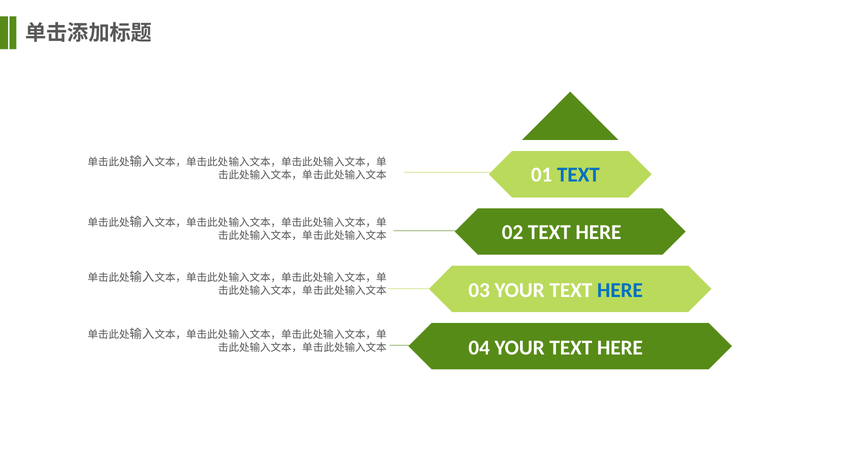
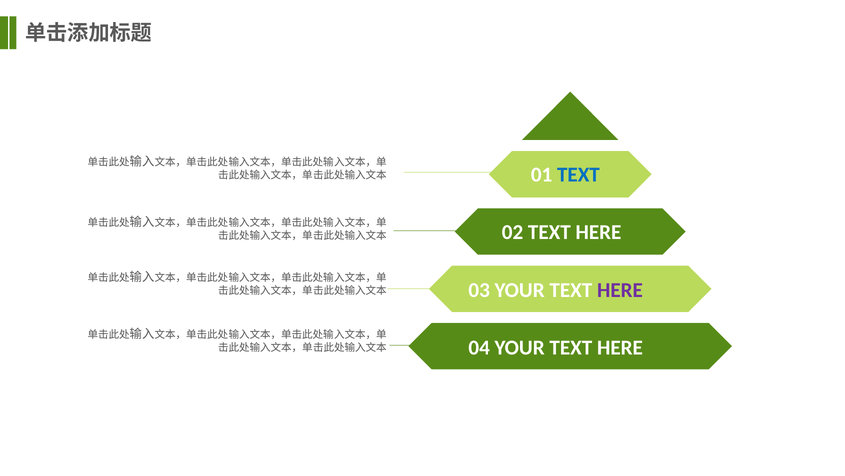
HERE at (620, 290) colour: blue -> purple
